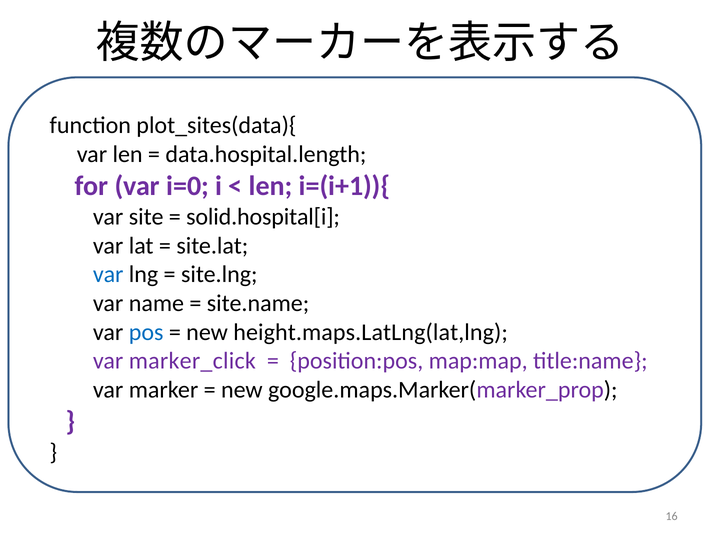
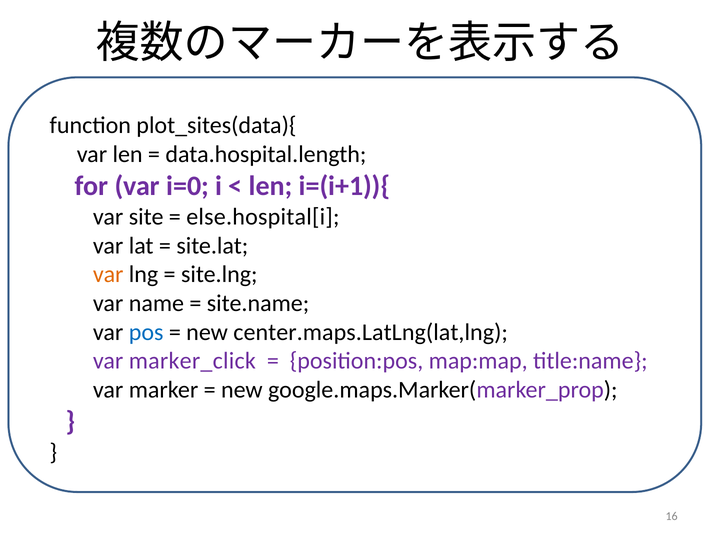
solid.hospital[i: solid.hospital[i -> else.hospital[i
var at (108, 274) colour: blue -> orange
height.maps.LatLng(lat,lng: height.maps.LatLng(lat,lng -> center.maps.LatLng(lat,lng
